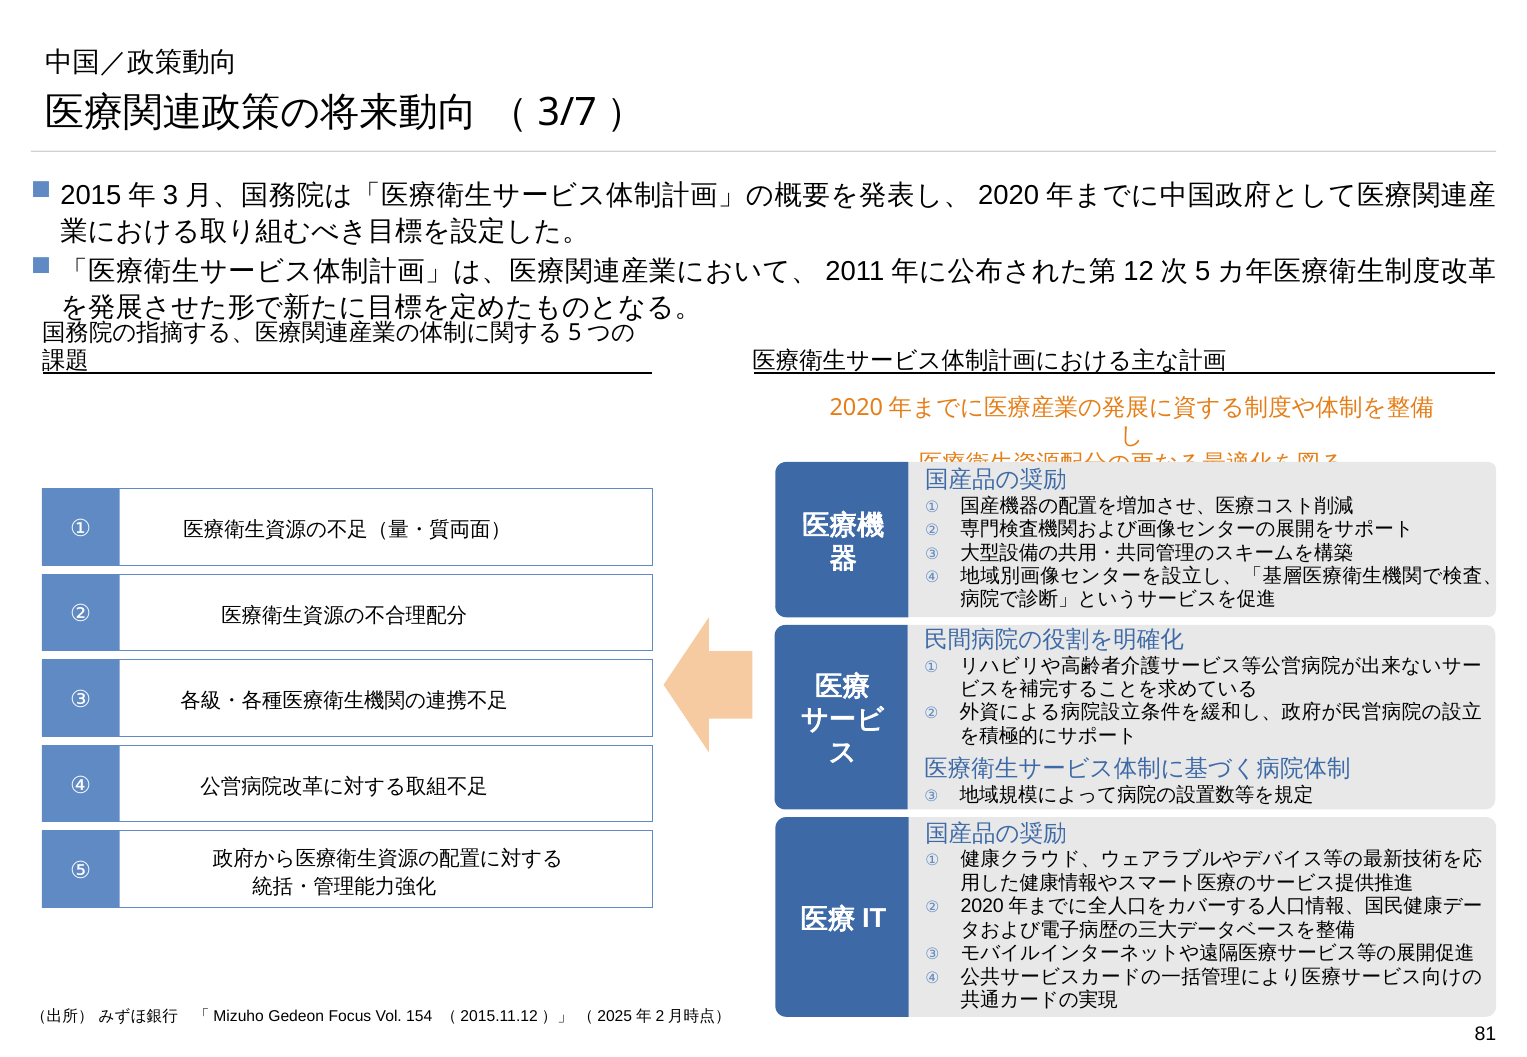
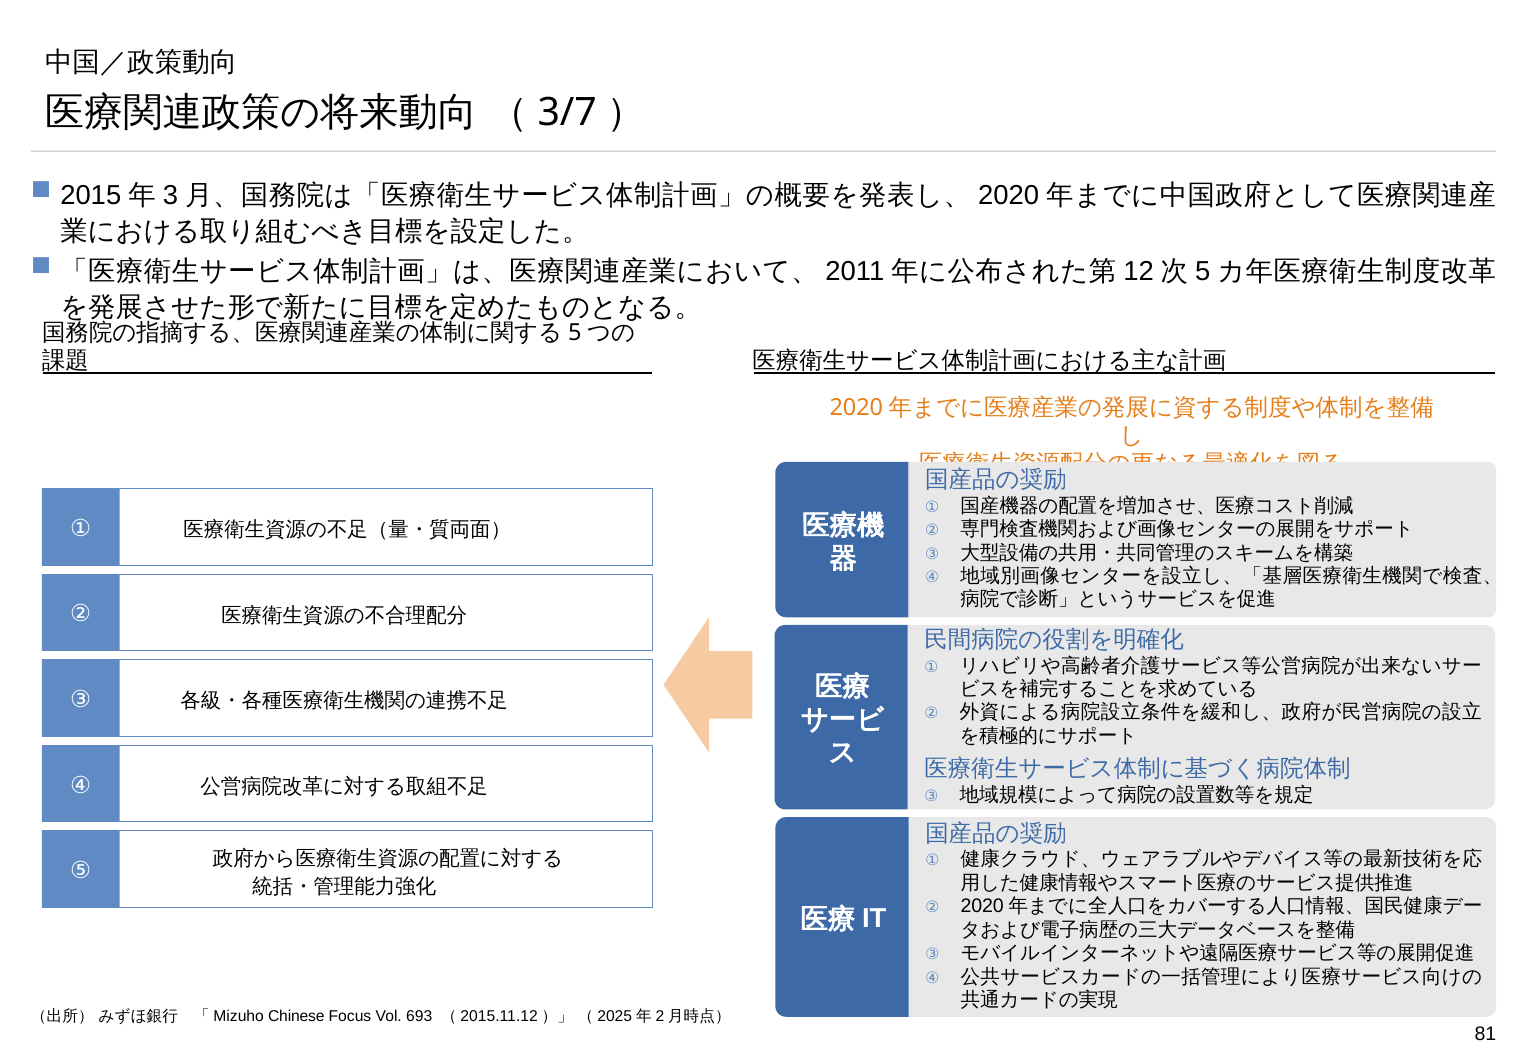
Gedeon: Gedeon -> Chinese
154: 154 -> 693
